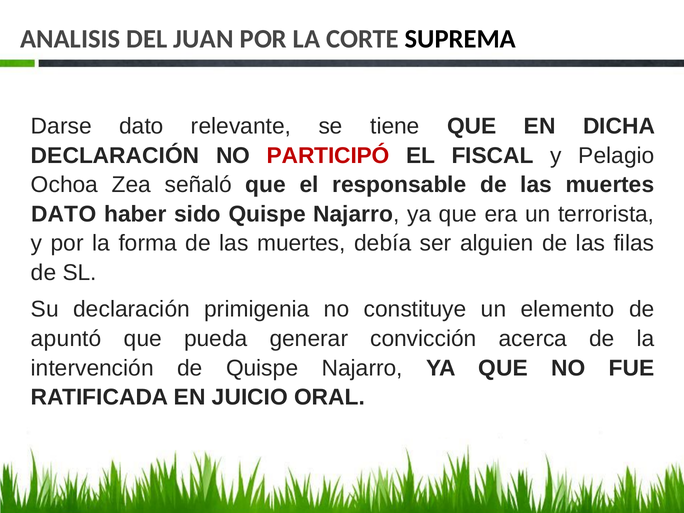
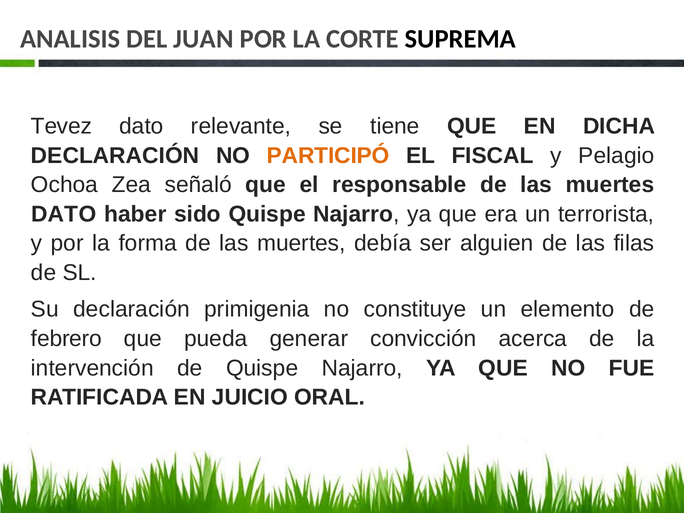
Darse: Darse -> Tevez
PARTICIPÓ colour: red -> orange
apuntó: apuntó -> febrero
